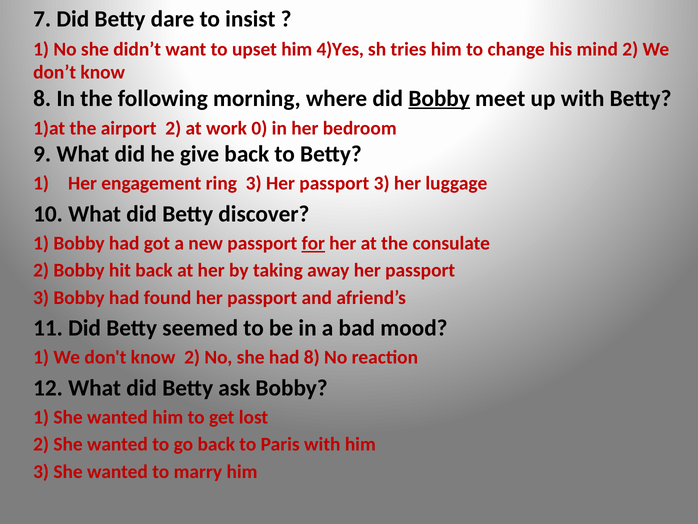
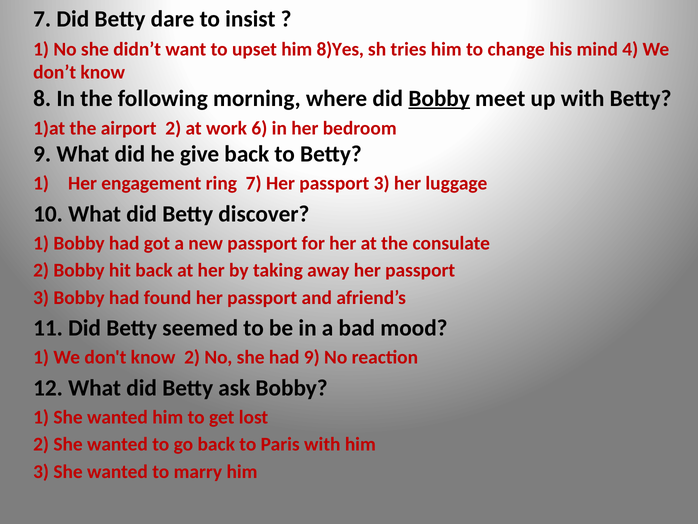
4)Yes: 4)Yes -> 8)Yes
mind 2: 2 -> 4
0: 0 -> 6
ring 3: 3 -> 7
for underline: present -> none
had 8: 8 -> 9
